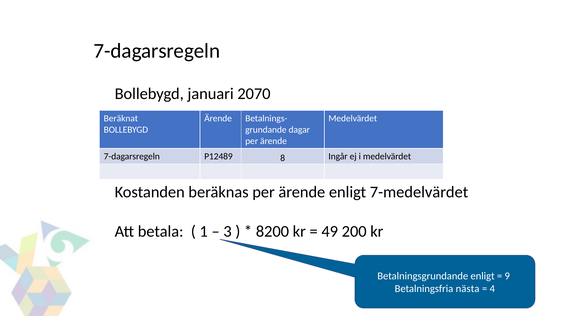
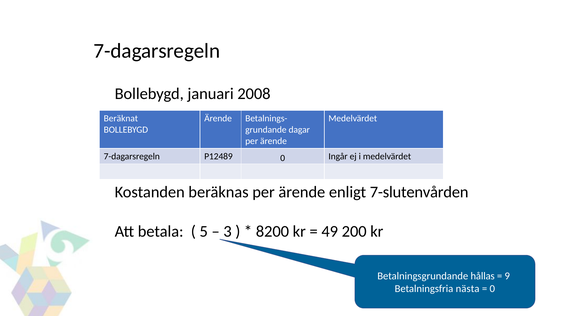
2070: 2070 -> 2008
P12489 8: 8 -> 0
7-medelvärdet: 7-medelvärdet -> 7-slutenvården
1: 1 -> 5
Betalningsgrundande enligt: enligt -> hållas
4 at (492, 289): 4 -> 0
